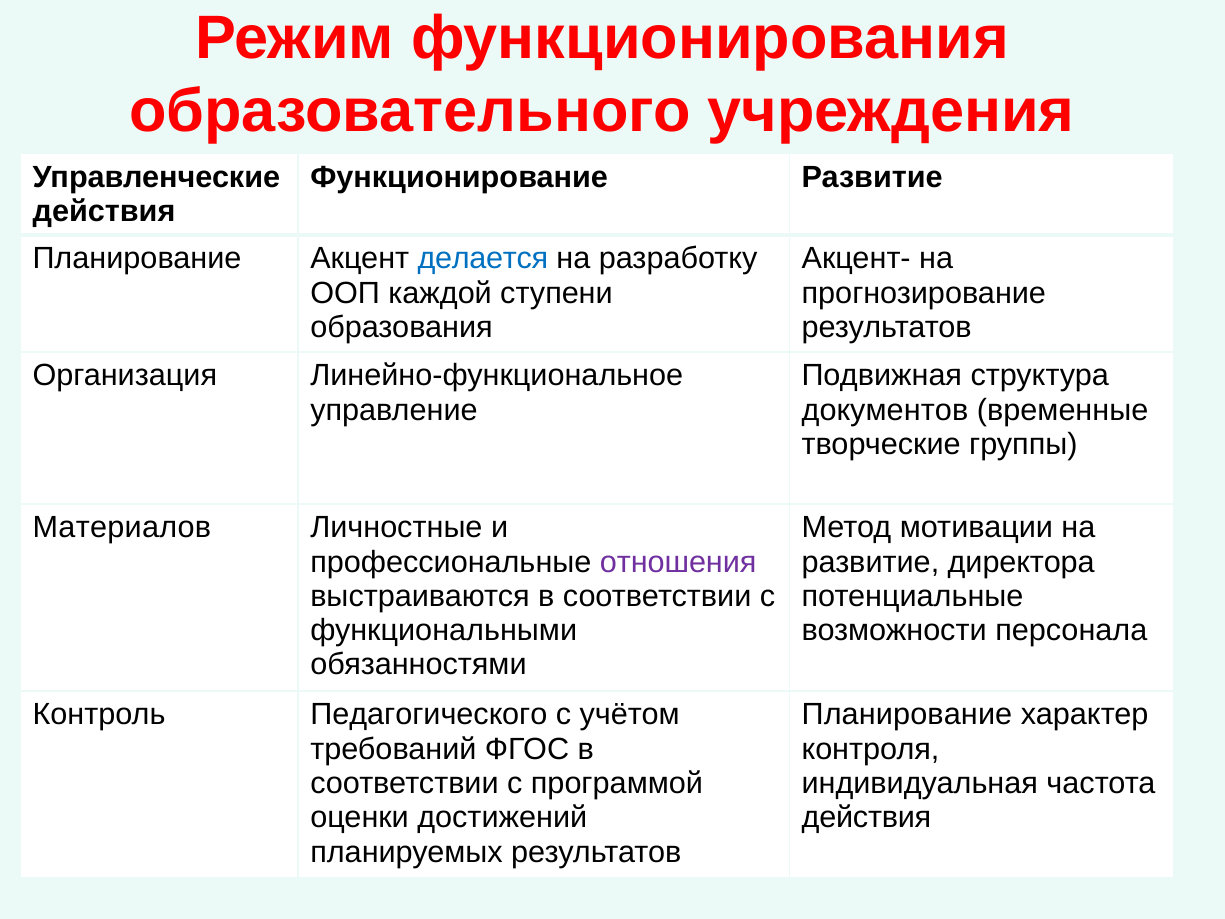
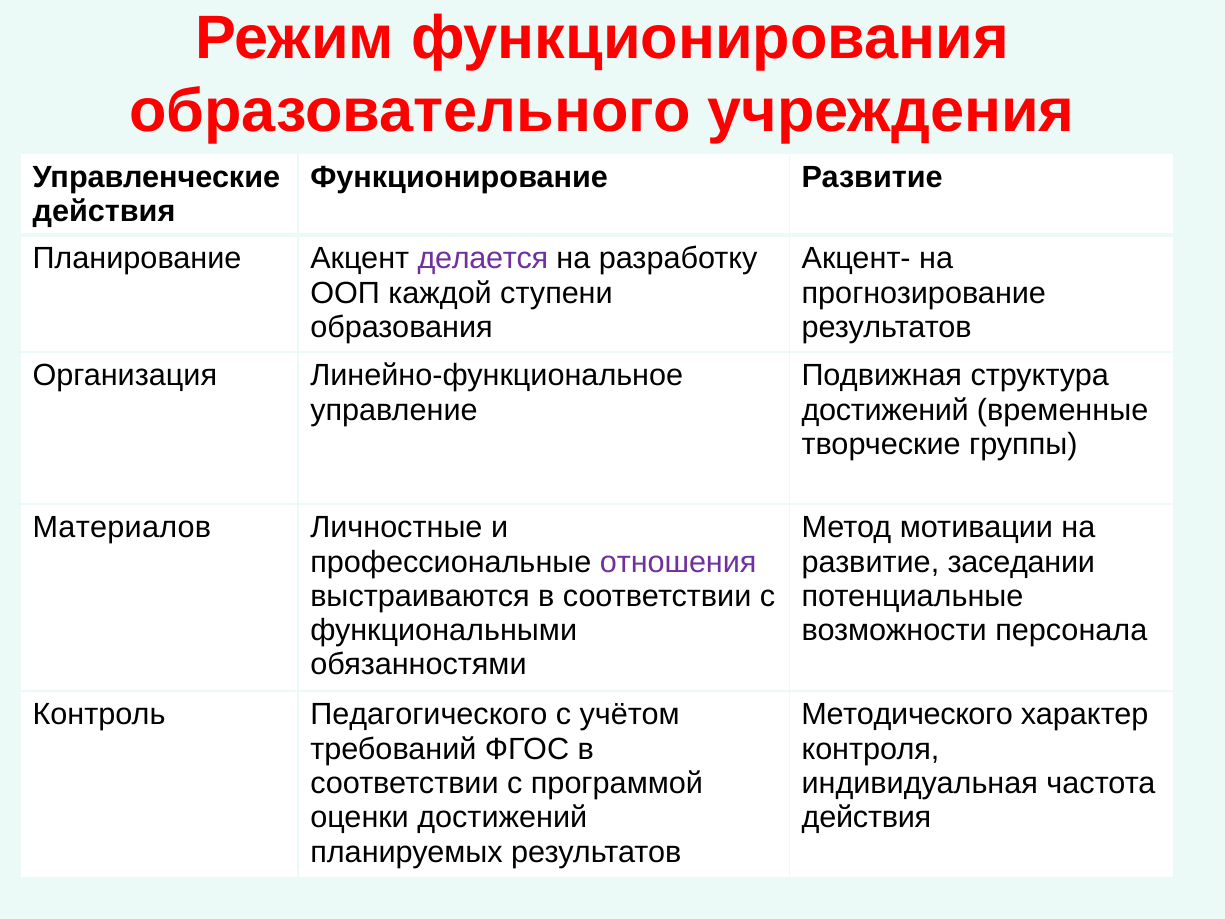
делается colour: blue -> purple
документов at (885, 410): документов -> достижений
директора: директора -> заседании
Планирование at (907, 715): Планирование -> Методического
